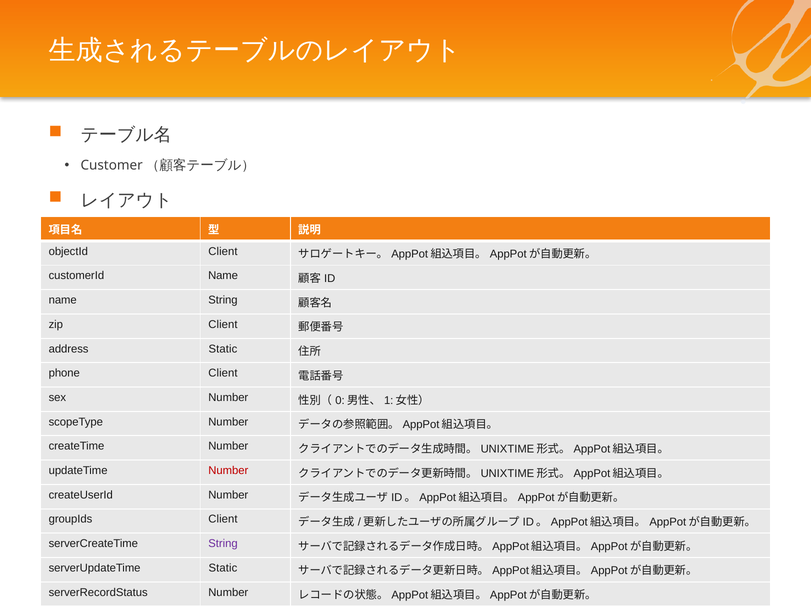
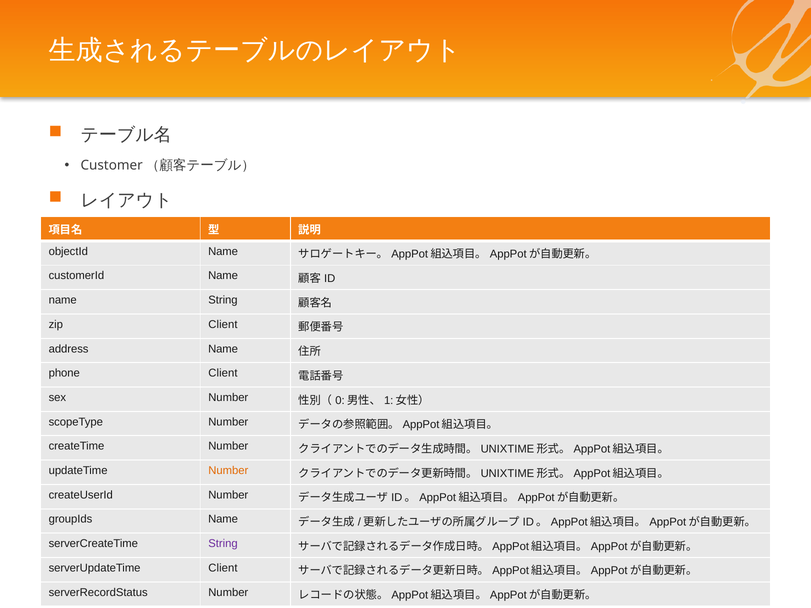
objectId Client: Client -> Name
address Static: Static -> Name
Number at (228, 471) colour: red -> orange
groupIds Client: Client -> Name
serverUpdateTime Static: Static -> Client
